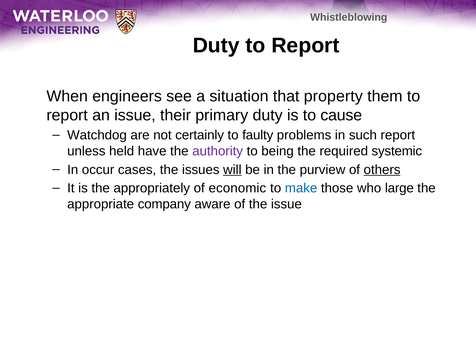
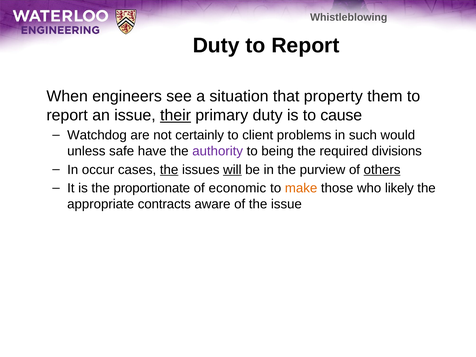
their underline: none -> present
faulty: faulty -> client
such report: report -> would
held: held -> safe
systemic: systemic -> divisions
the at (169, 170) underline: none -> present
appropriately: appropriately -> proportionate
make colour: blue -> orange
large: large -> likely
company: company -> contracts
